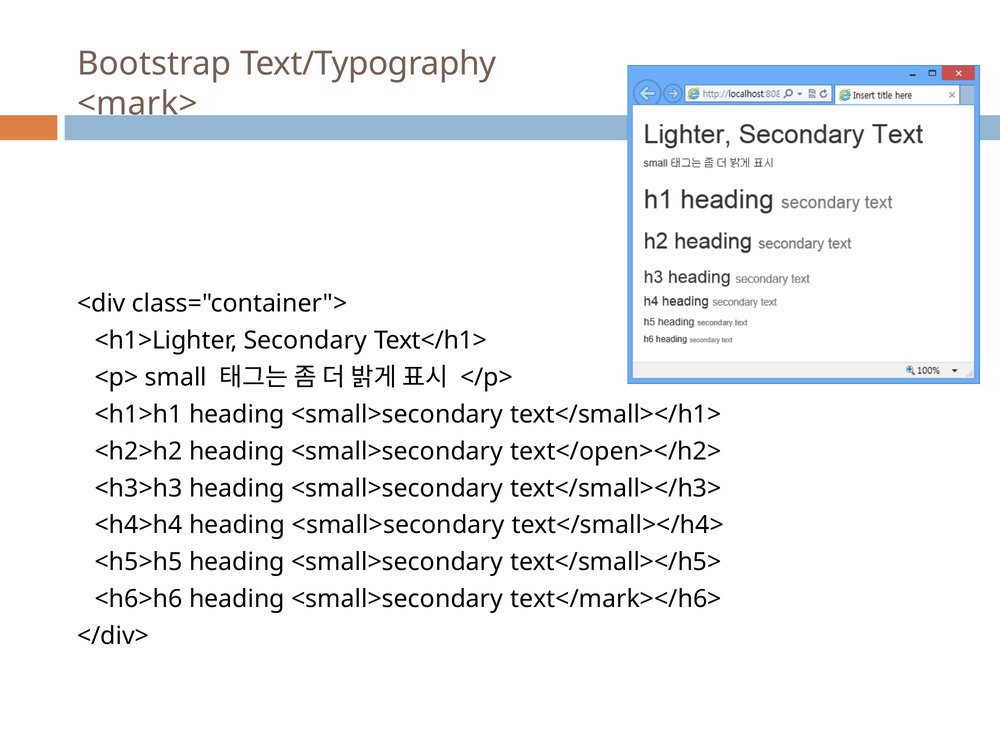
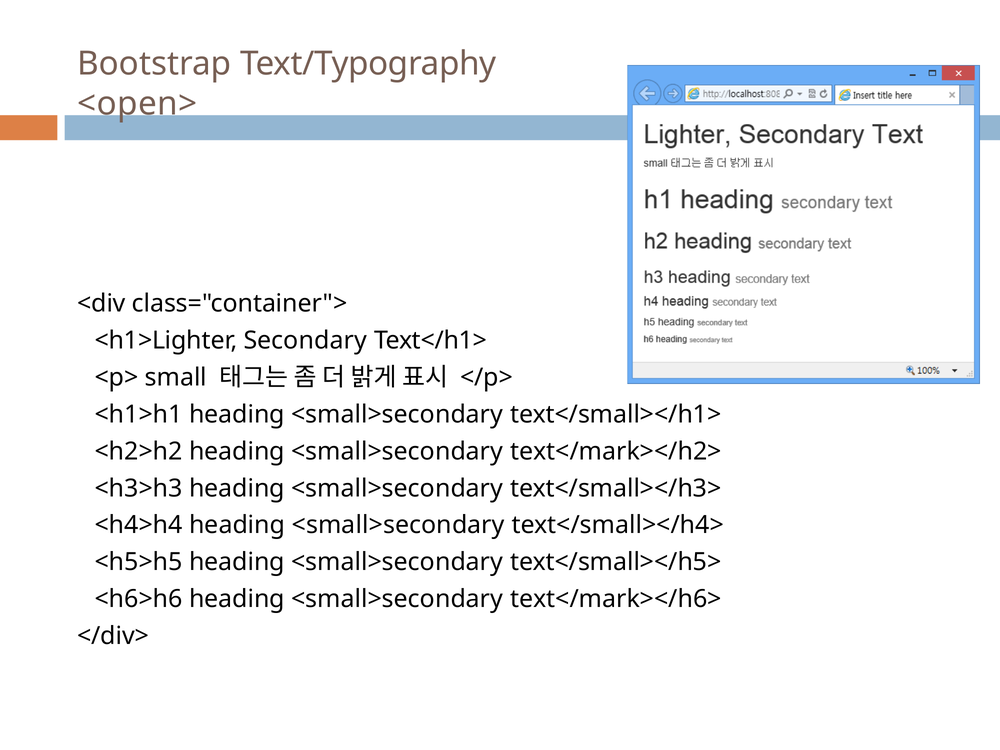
<mark>: <mark> -> <open>
text</open></h2>: text</open></h2> -> text</mark></h2>
